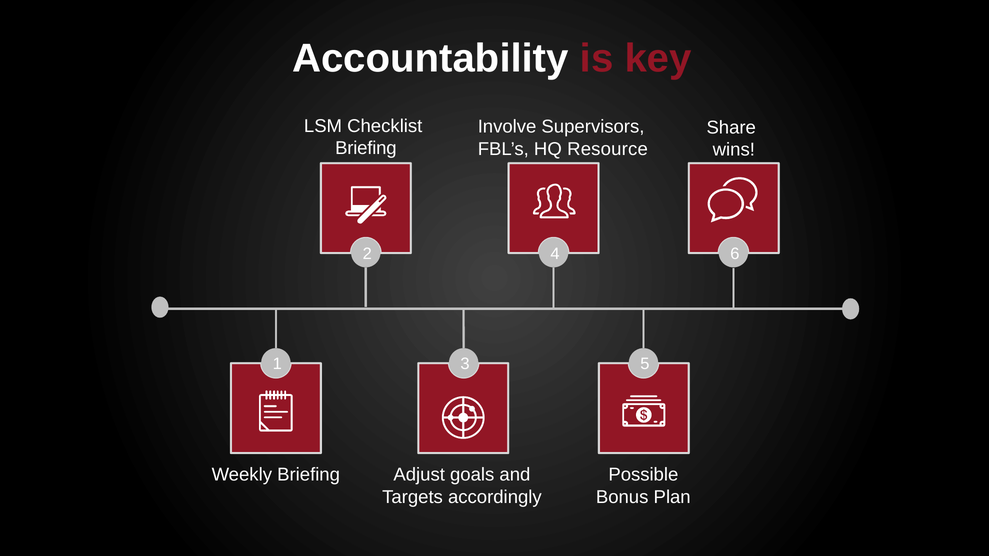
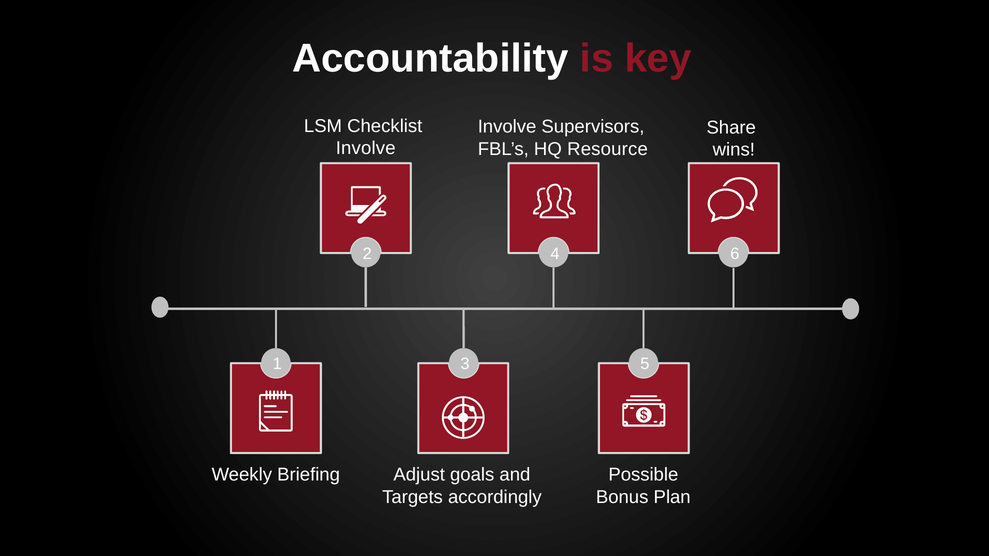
Briefing at (366, 148): Briefing -> Involve
